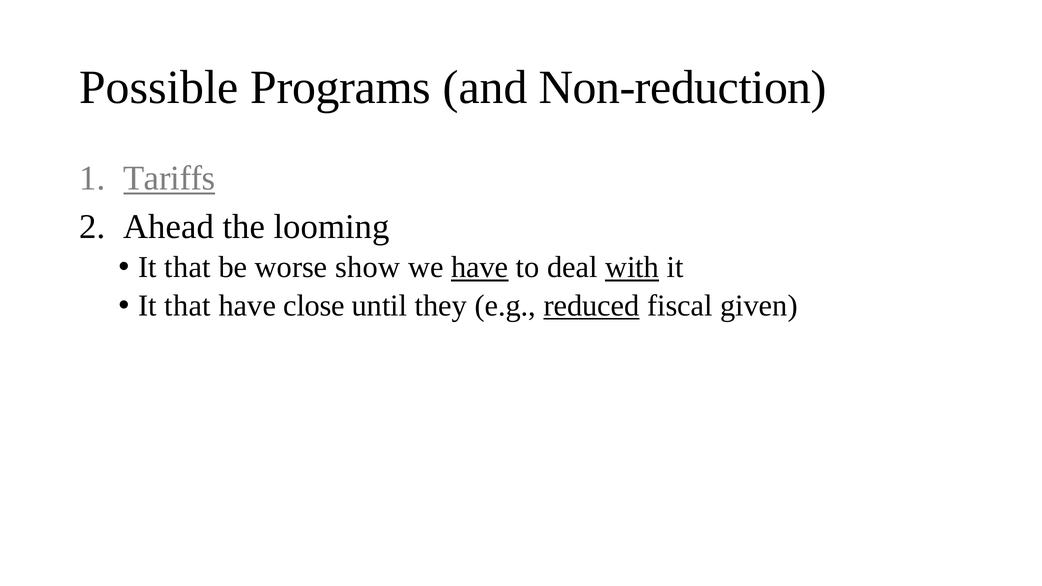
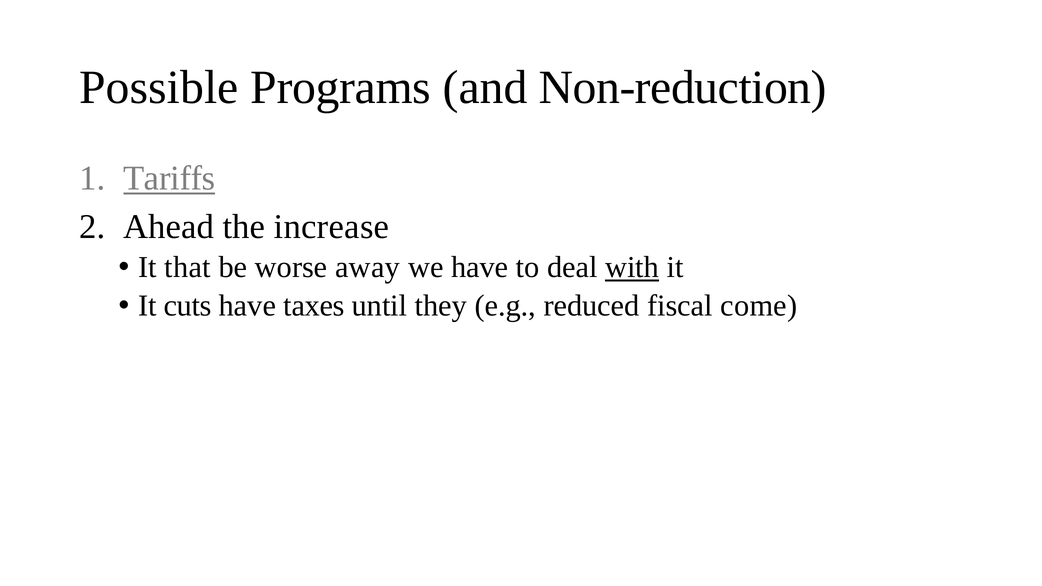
looming: looming -> increase
show: show -> away
have at (480, 268) underline: present -> none
that at (187, 306): that -> cuts
close: close -> taxes
reduced underline: present -> none
given: given -> come
